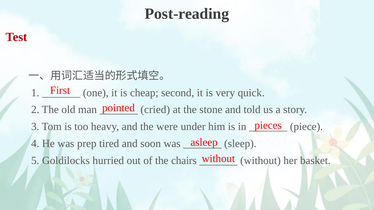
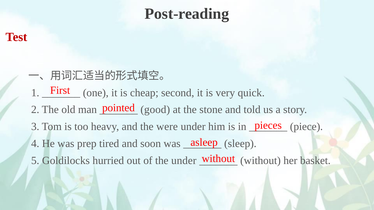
cried: cried -> good
the chairs: chairs -> under
